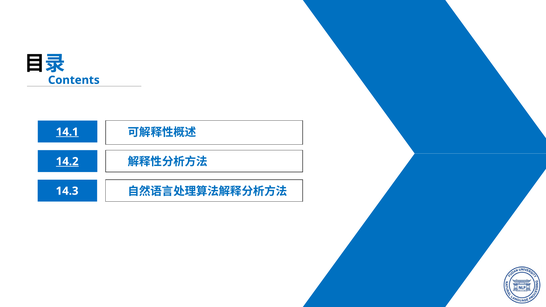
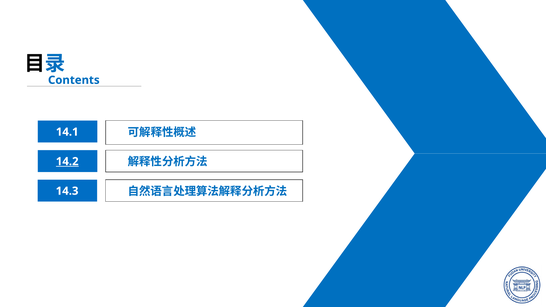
14.1 underline: present -> none
